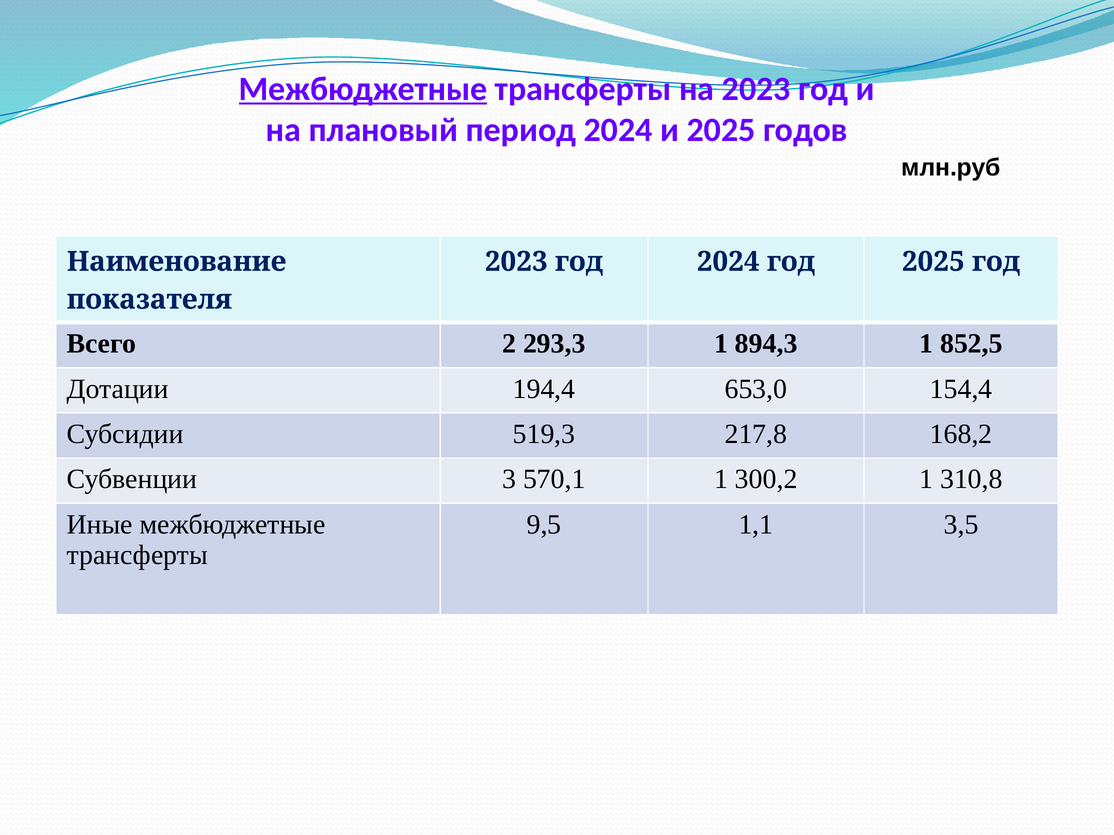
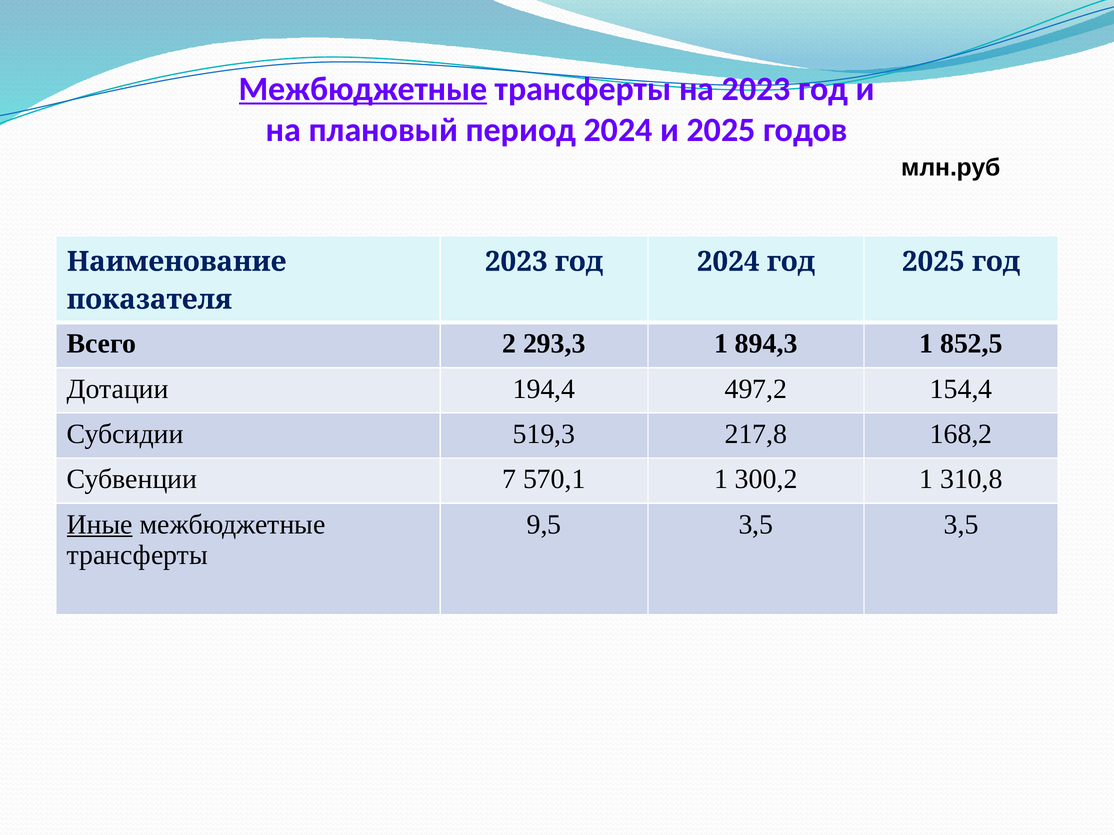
653,0: 653,0 -> 497,2
3: 3 -> 7
Иные underline: none -> present
9,5 1,1: 1,1 -> 3,5
